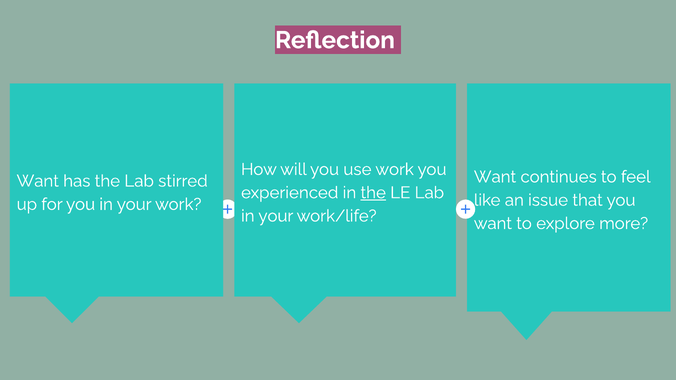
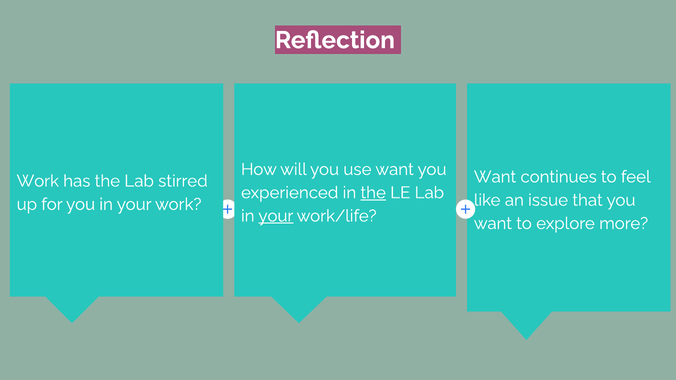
use work: work -> want
Want at (38, 181): Want -> Work
your at (276, 216) underline: none -> present
